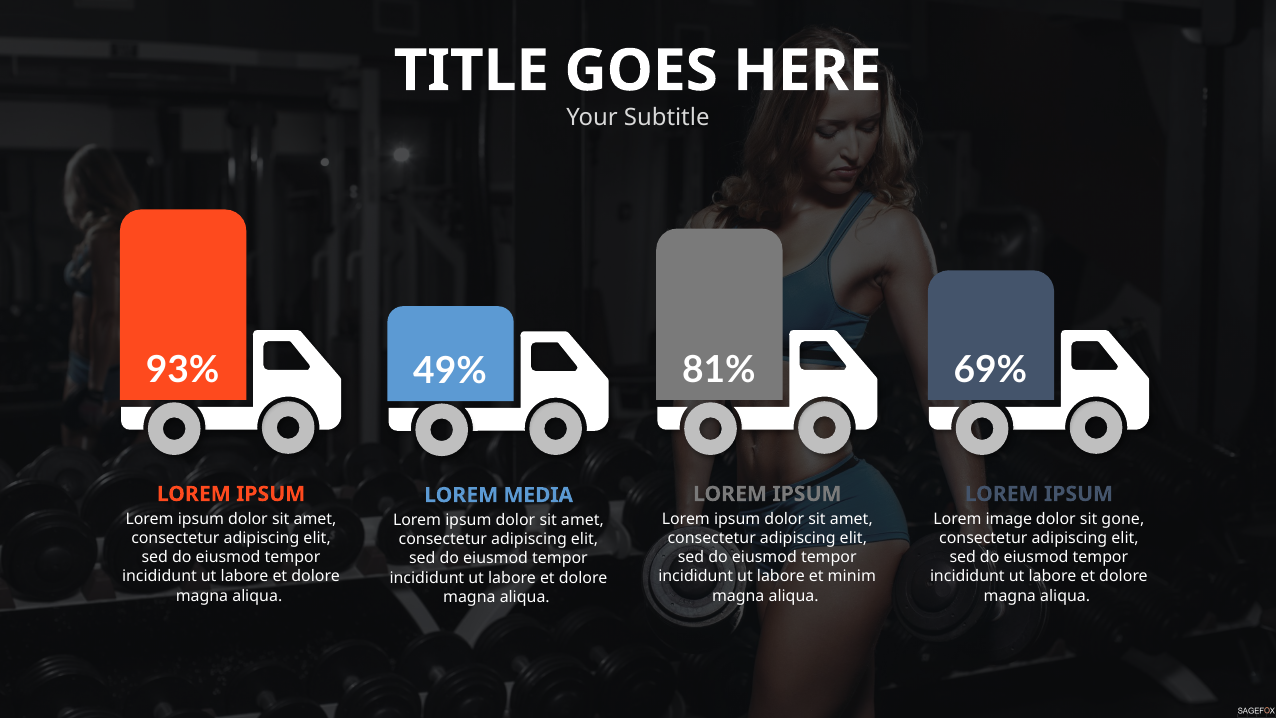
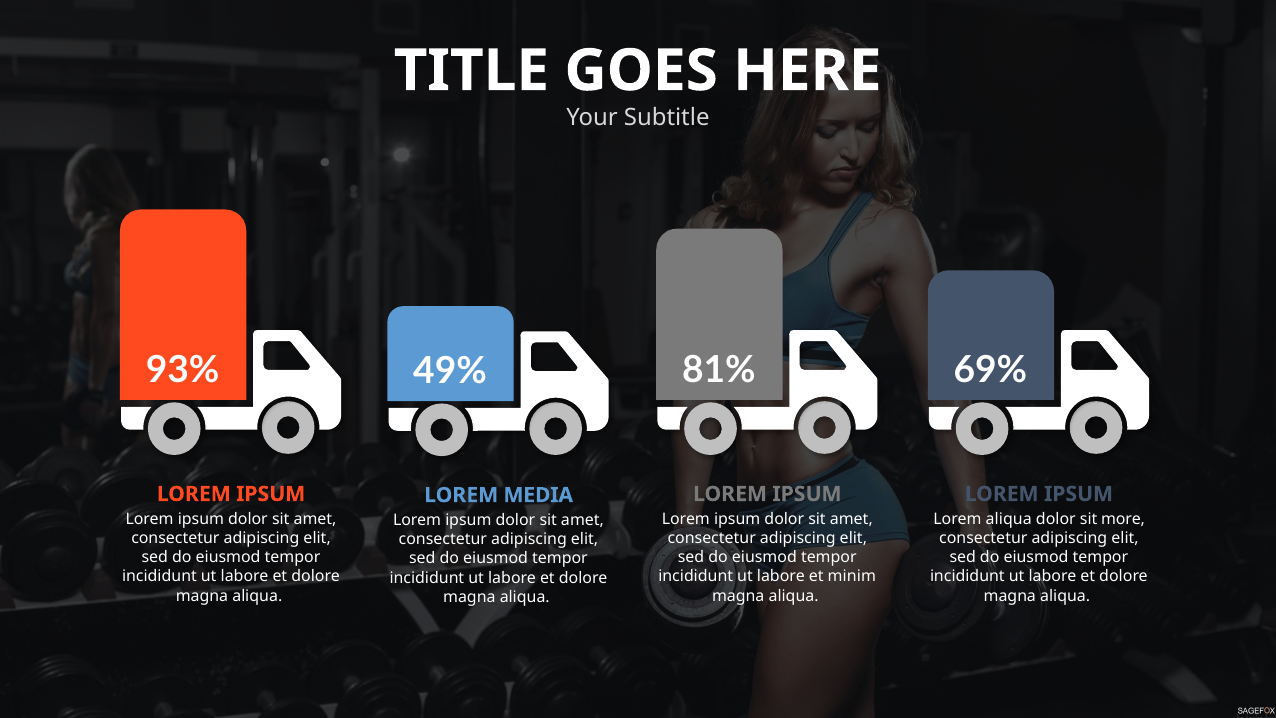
Lorem image: image -> aliqua
gone: gone -> more
